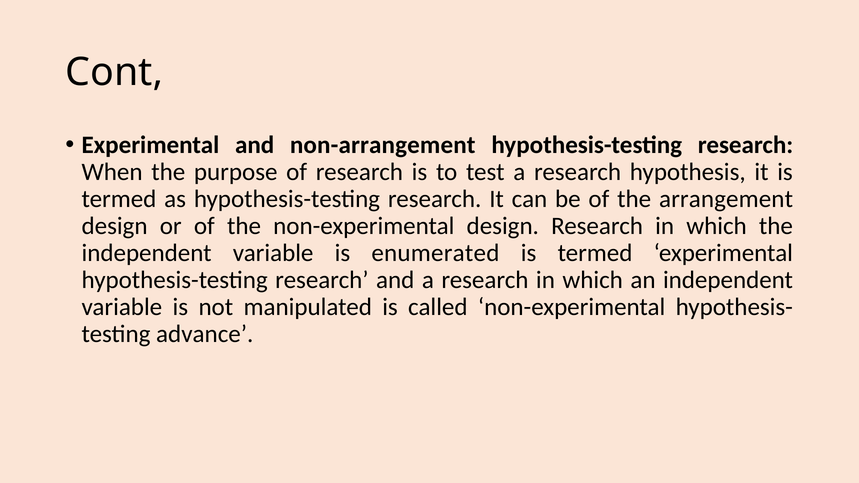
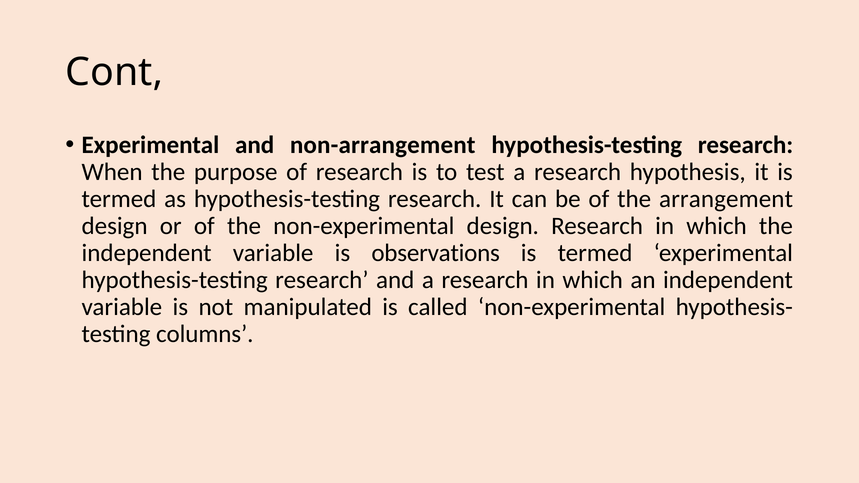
enumerated: enumerated -> observations
advance: advance -> columns
